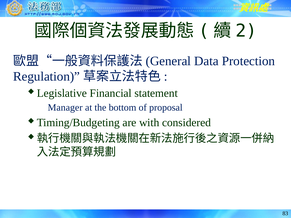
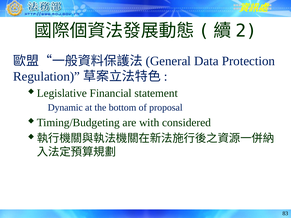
Manager: Manager -> Dynamic
